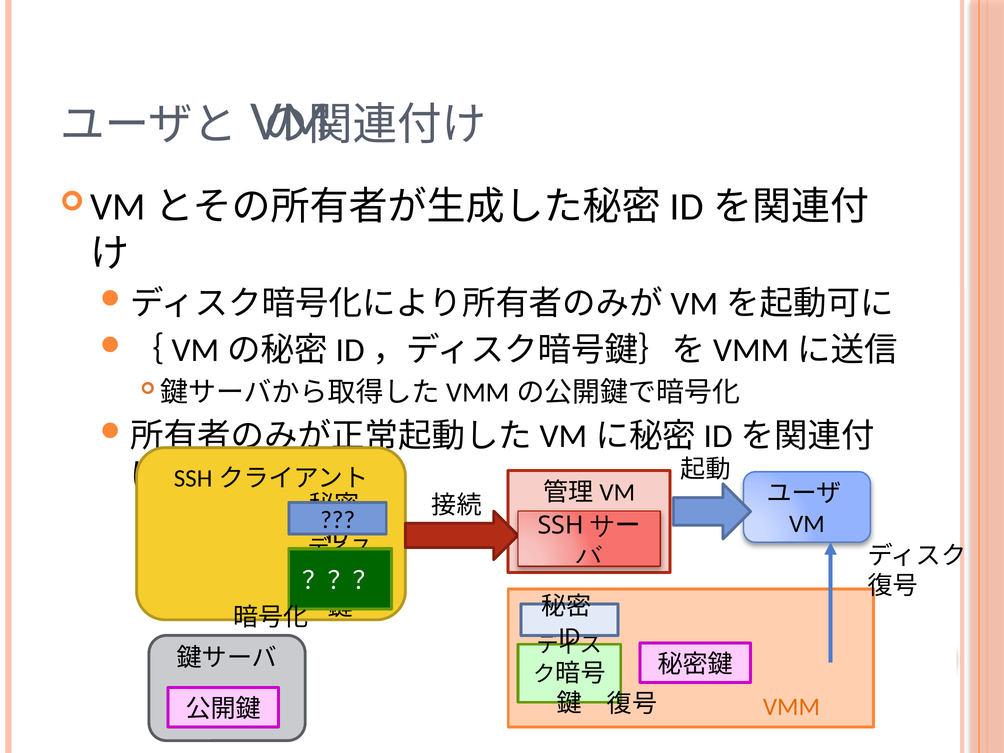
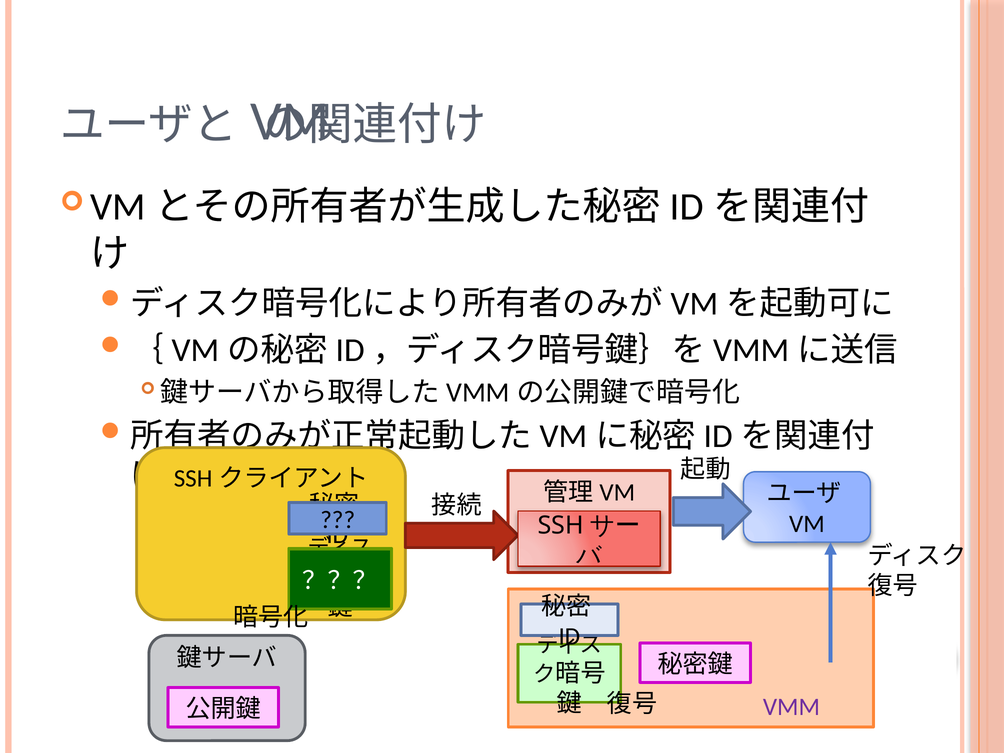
VMM colour: orange -> purple
